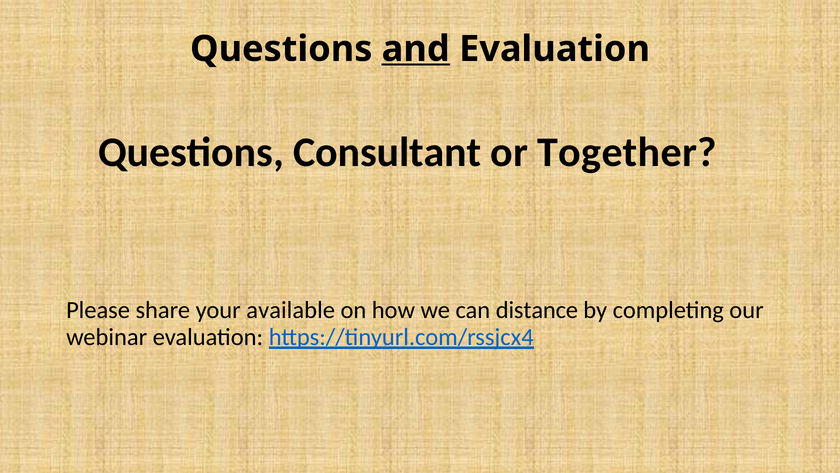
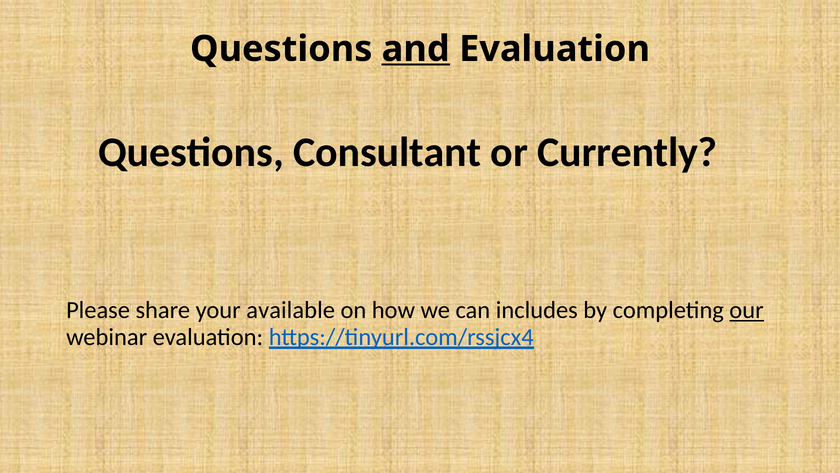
Together: Together -> Currently
distance: distance -> includes
our underline: none -> present
